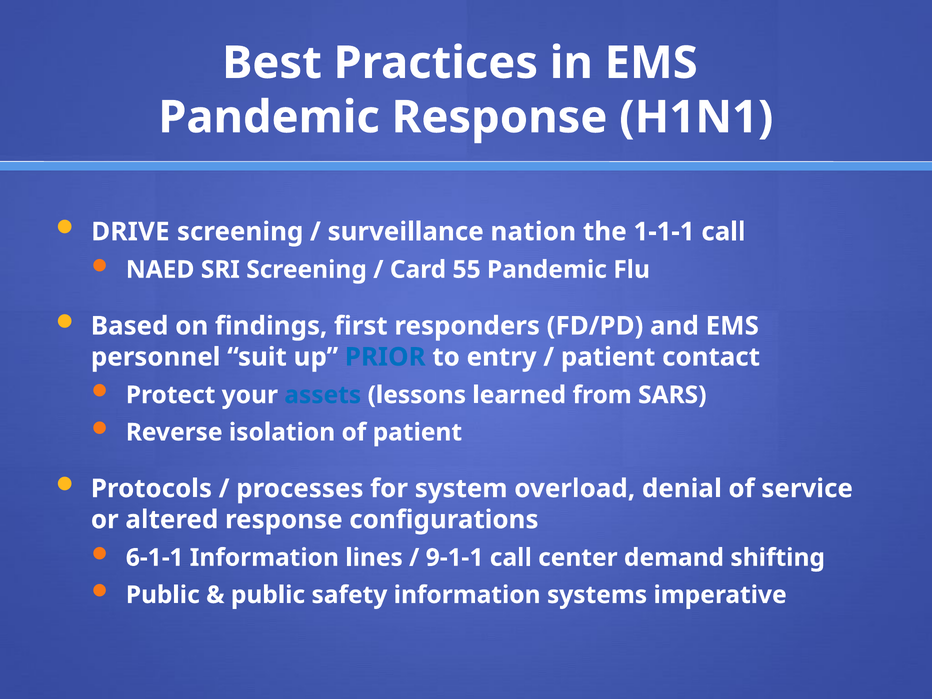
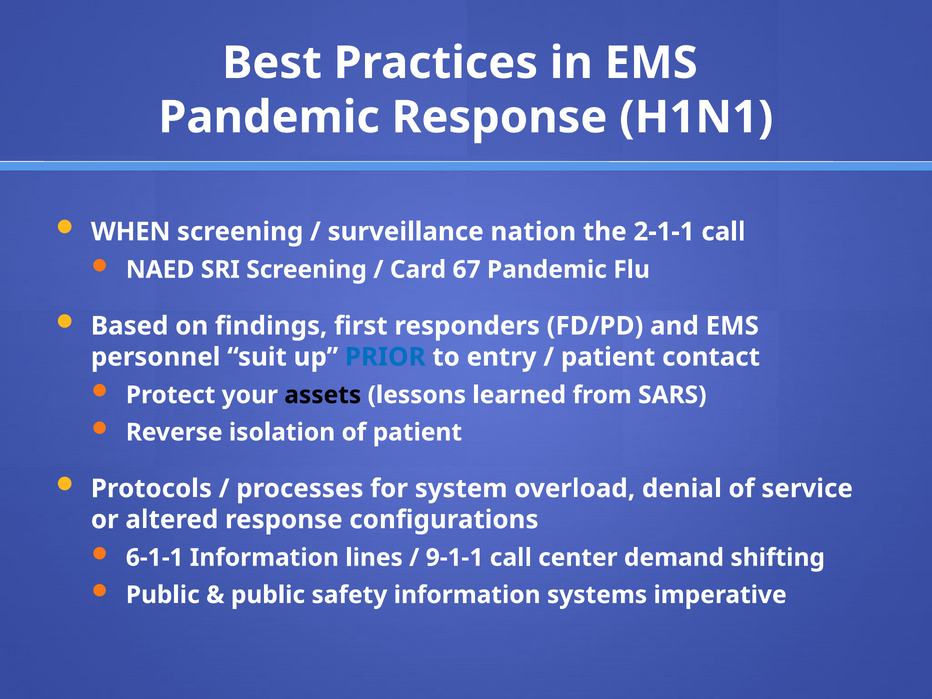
DRIVE: DRIVE -> WHEN
1-1-1: 1-1-1 -> 2-1-1
55: 55 -> 67
assets colour: blue -> black
